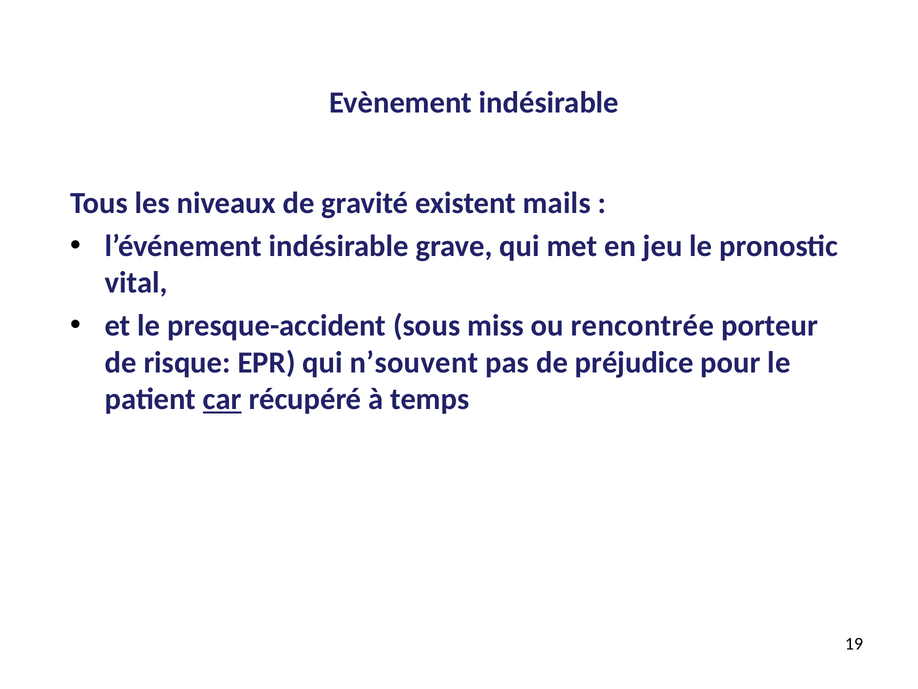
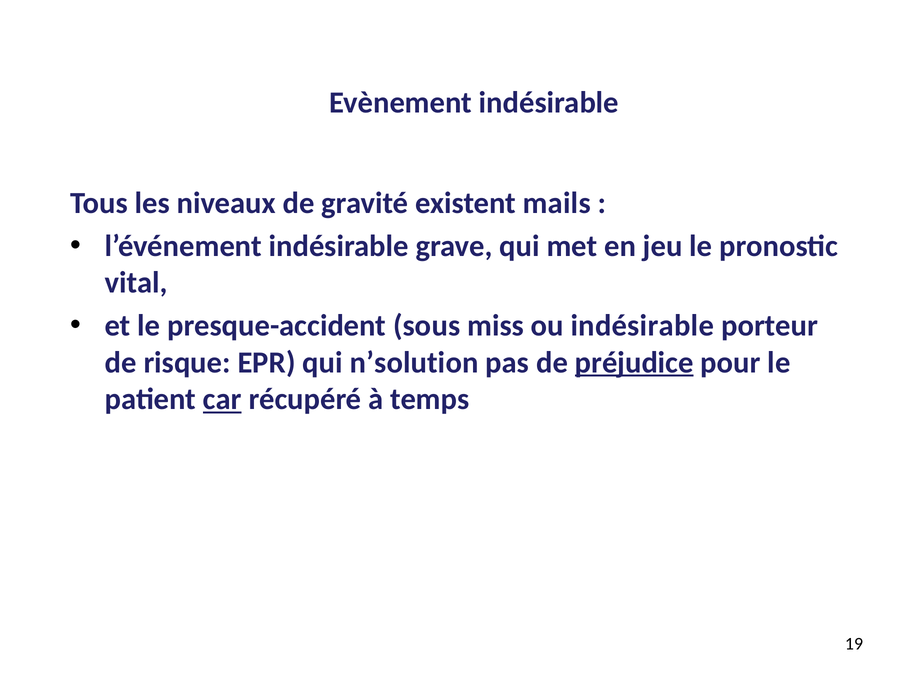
ou rencontrée: rencontrée -> indésirable
n’souvent: n’souvent -> n’solution
préjudice underline: none -> present
